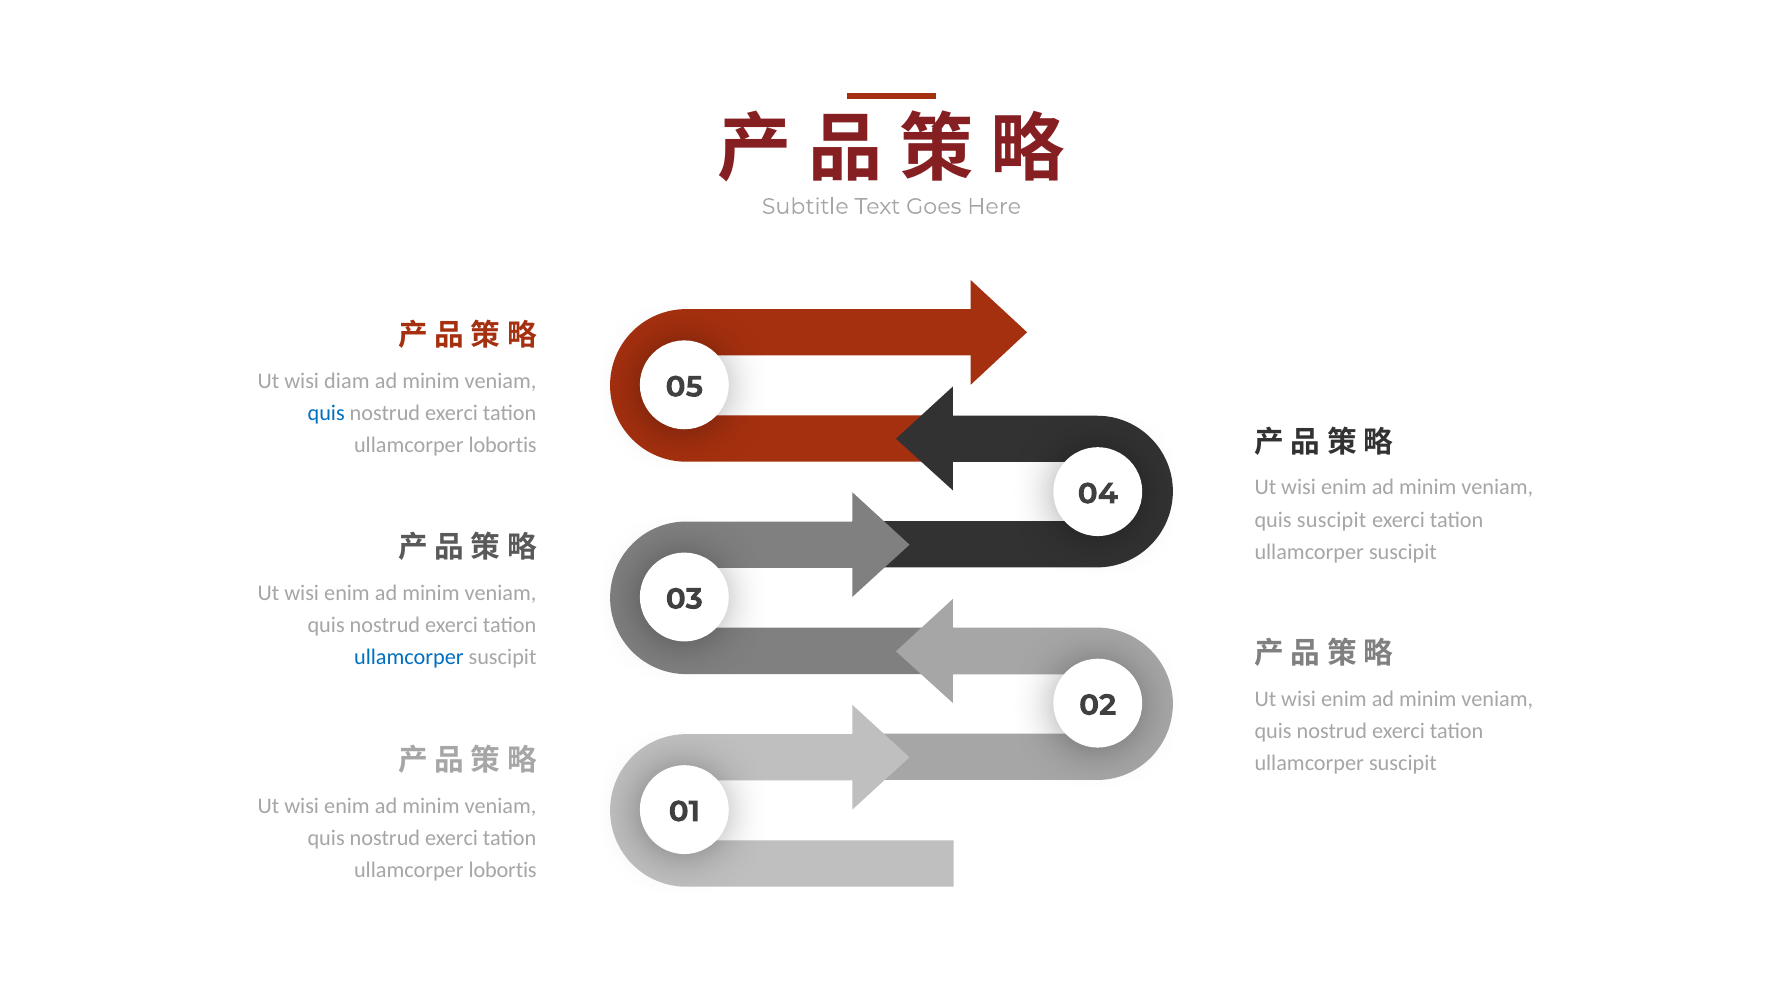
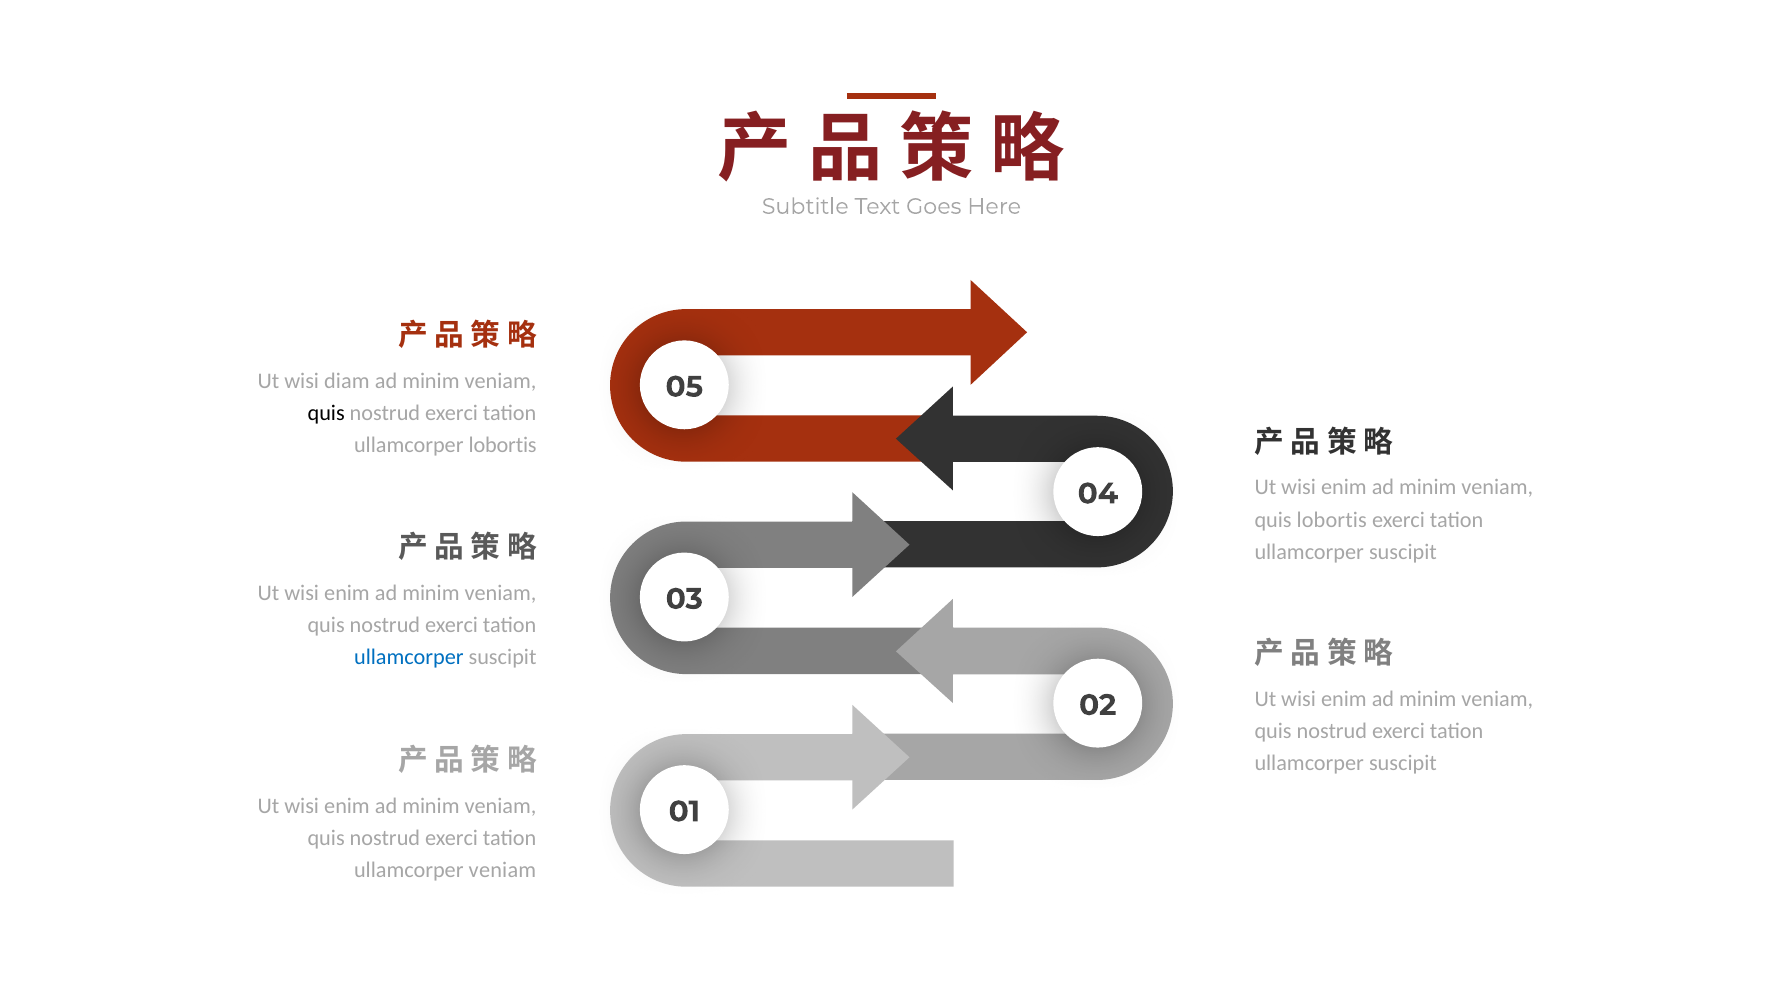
quis at (326, 414) colour: blue -> black
quis suscipit: suscipit -> lobortis
lobortis at (503, 870): lobortis -> veniam
